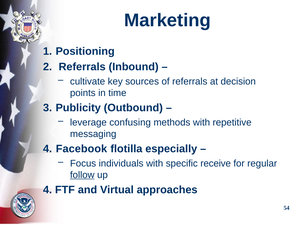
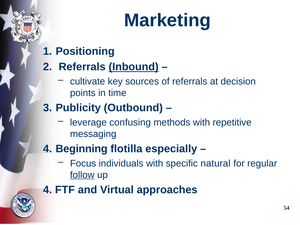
Inbound underline: none -> present
Facebook: Facebook -> Beginning
receive: receive -> natural
